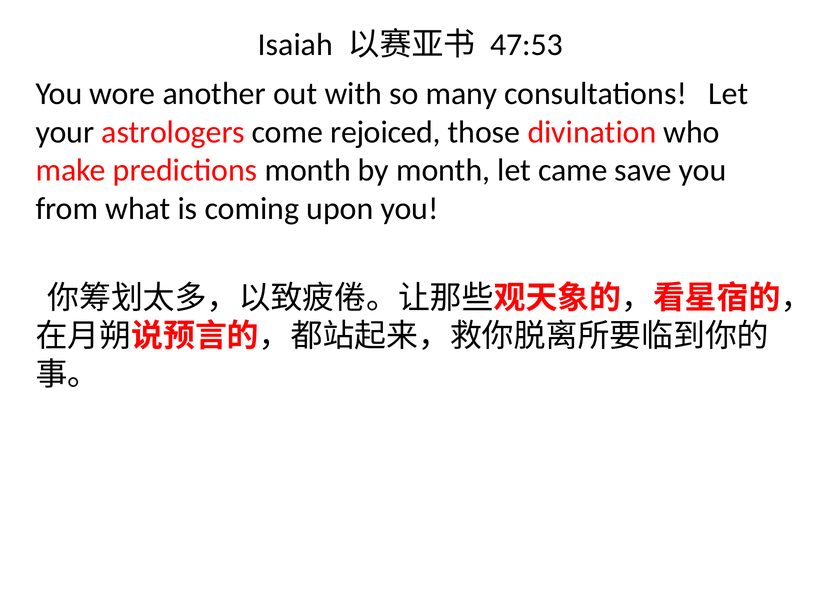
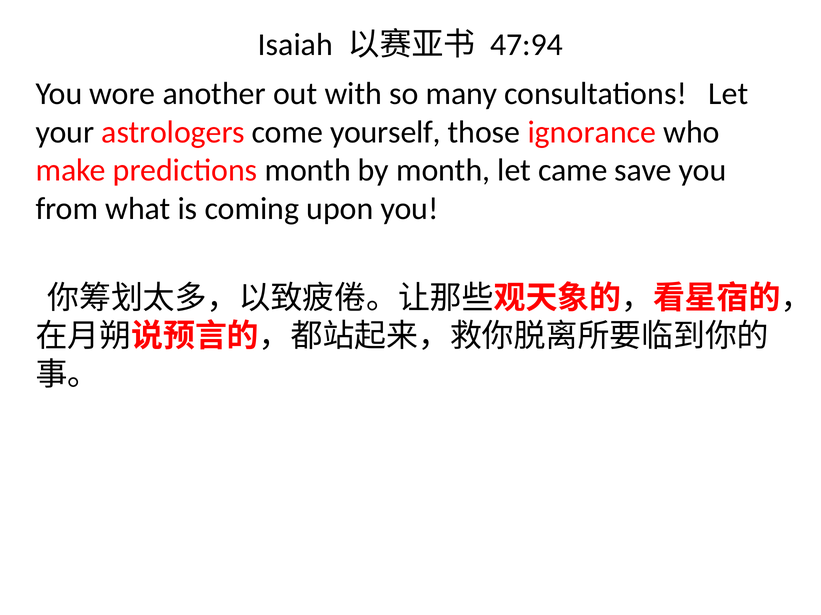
47:53: 47:53 -> 47:94
rejoiced: rejoiced -> yourself
divination: divination -> ignorance
